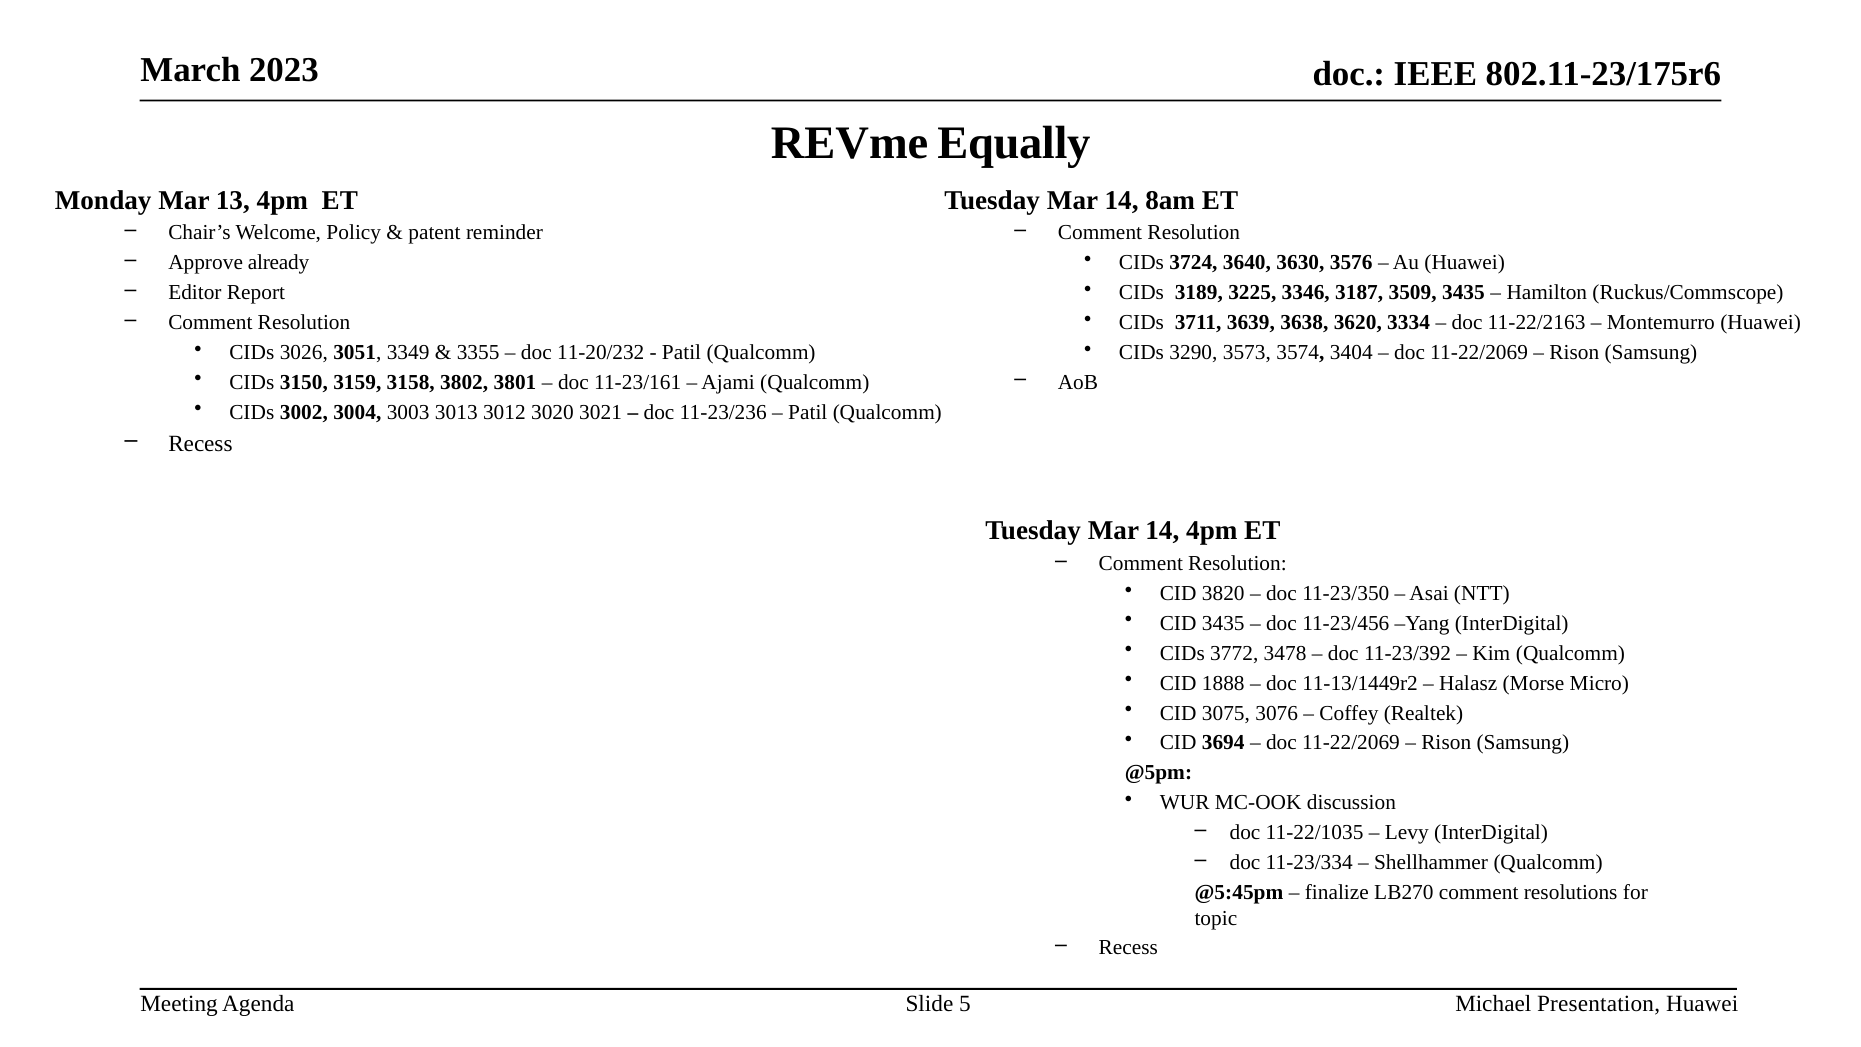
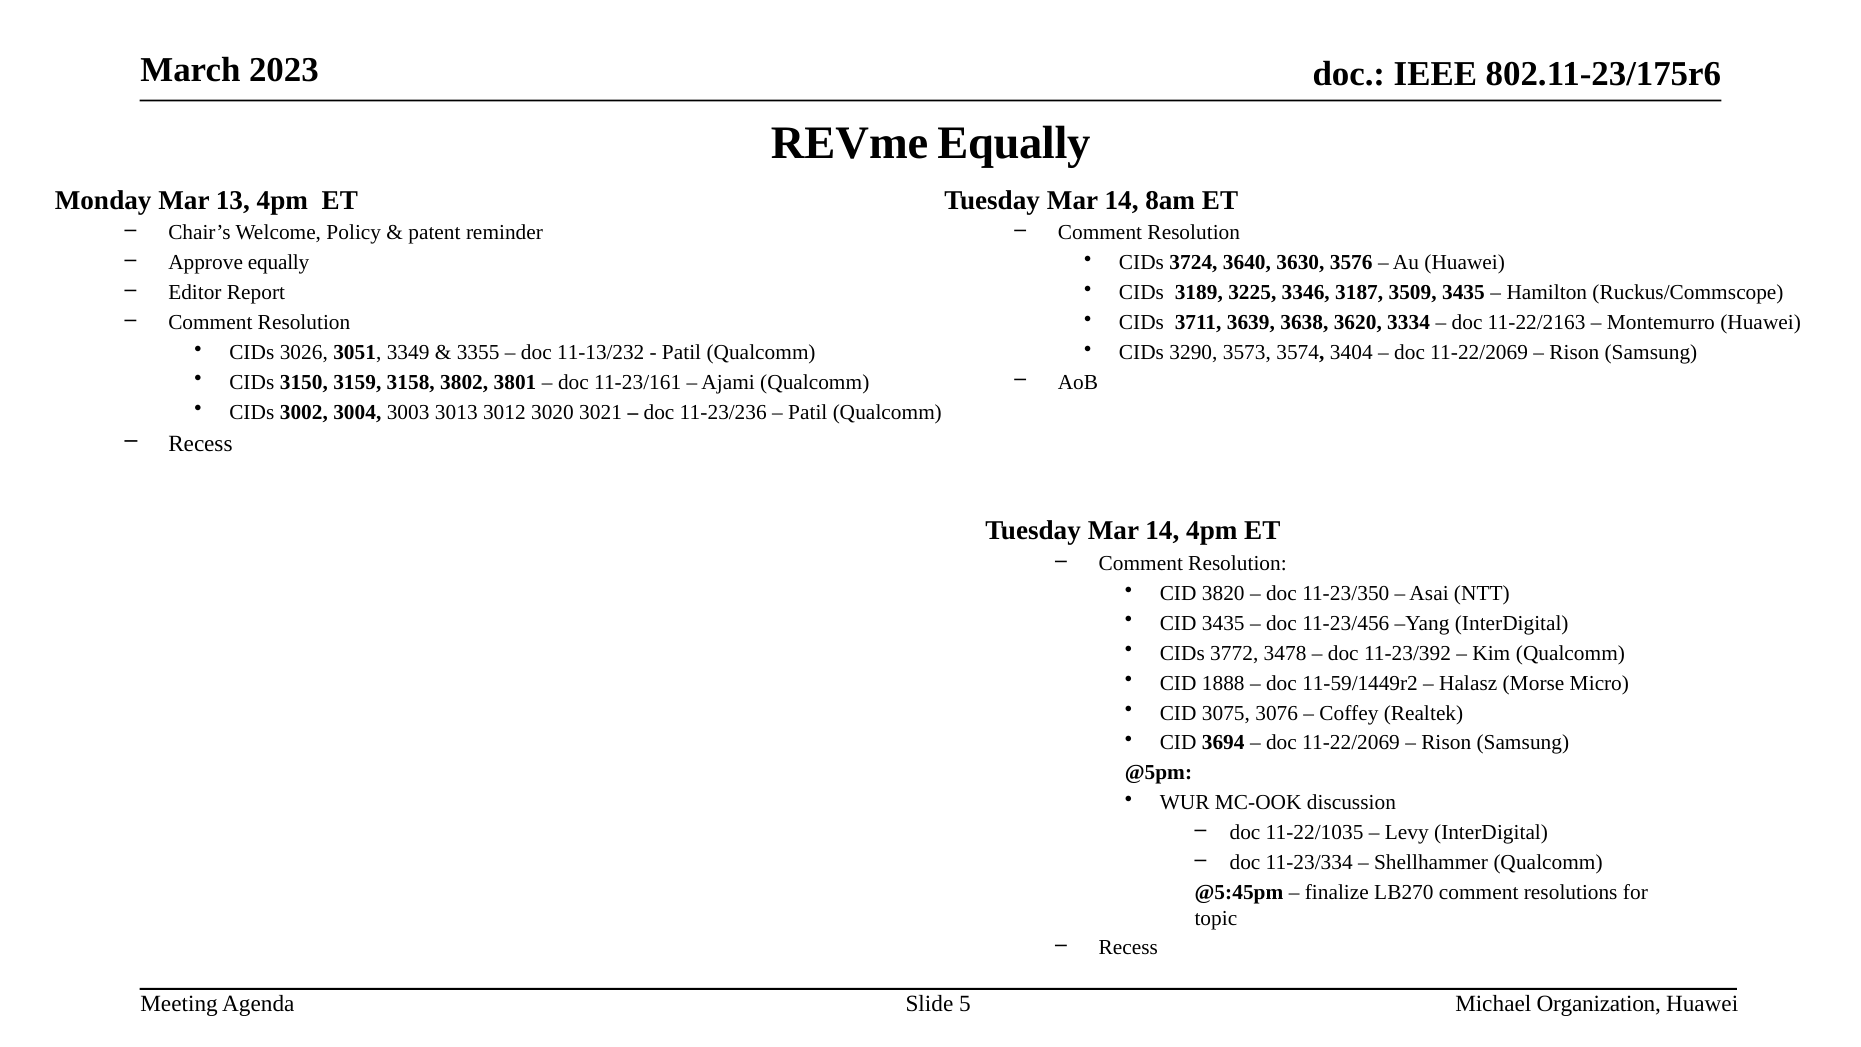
Approve already: already -> equally
11-20/232: 11-20/232 -> 11-13/232
11-13/1449r2: 11-13/1449r2 -> 11-59/1449r2
Presentation: Presentation -> Organization
